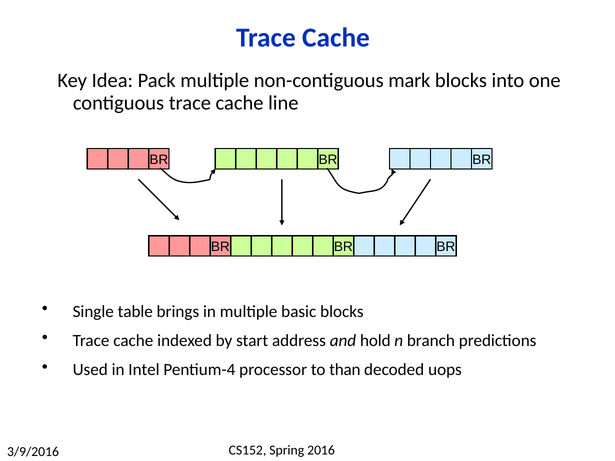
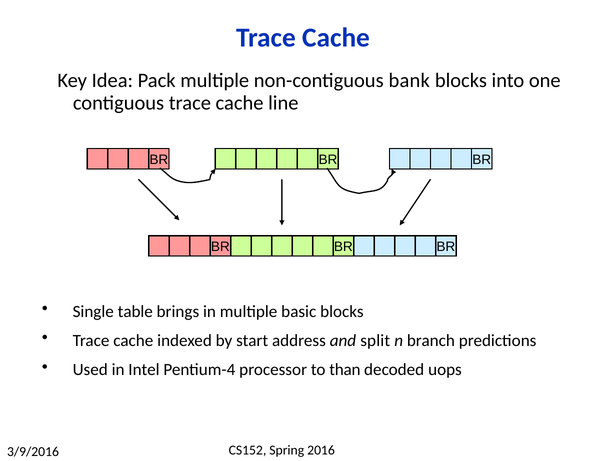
mark: mark -> bank
hold: hold -> split
